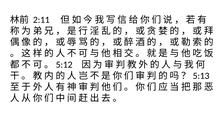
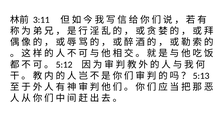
2:11: 2:11 -> 3:11
